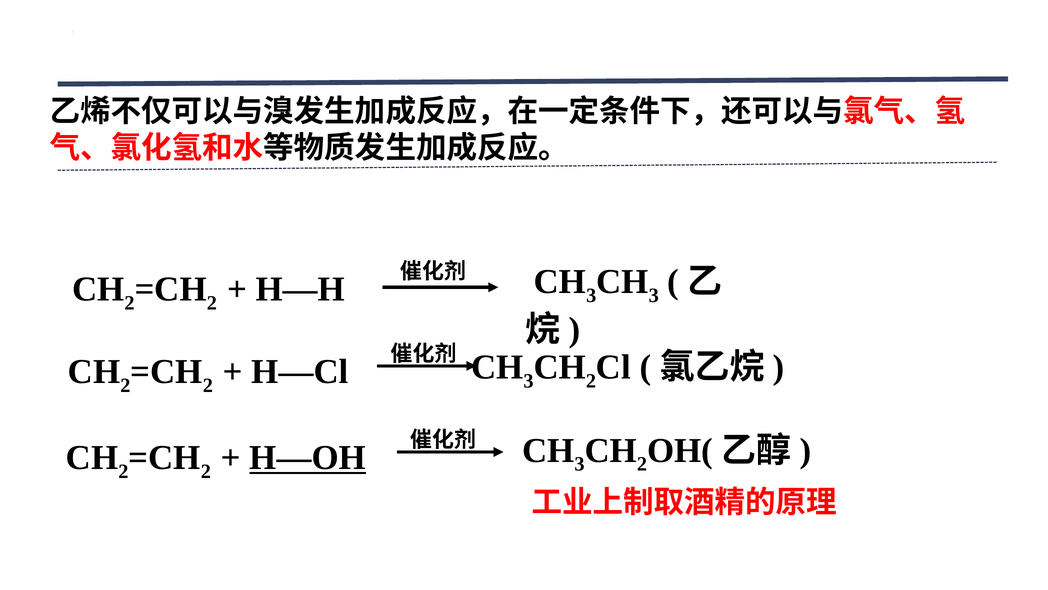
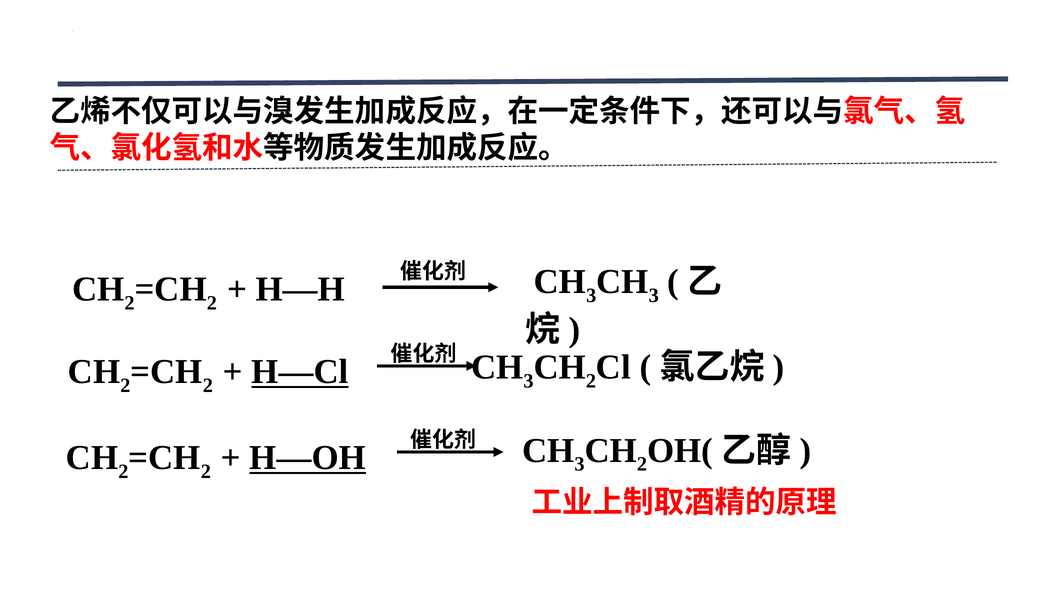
H—Cl underline: none -> present
